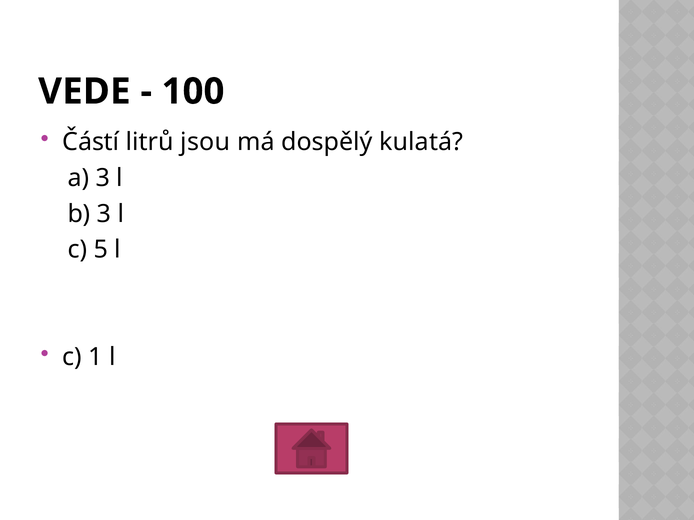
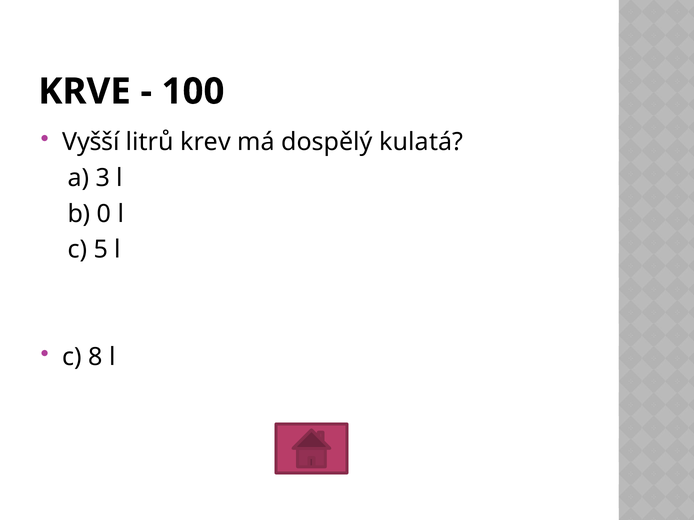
VEDE: VEDE -> KRVE
Částí: Částí -> Vyšší
jsou: jsou -> krev
b 3: 3 -> 0
1: 1 -> 8
